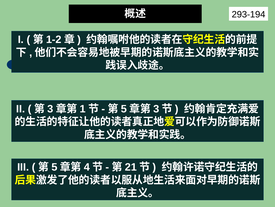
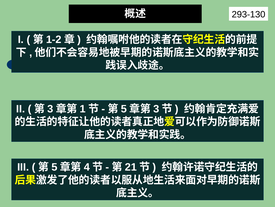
293-194: 293-194 -> 293-130
